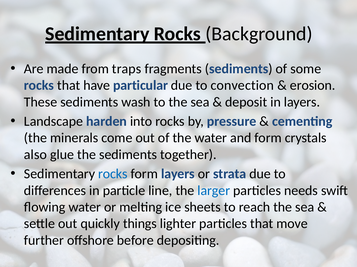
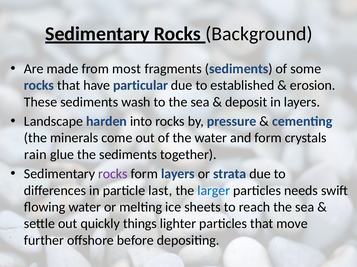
traps: traps -> most
convection: convection -> established
also: also -> rain
rocks at (113, 174) colour: blue -> purple
line: line -> last
